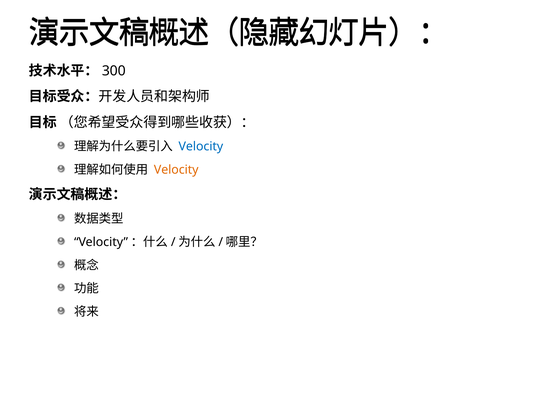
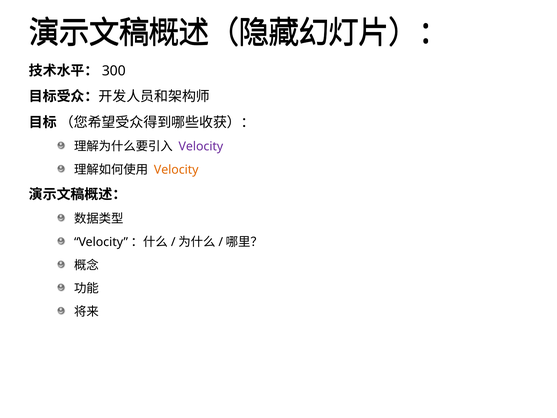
Velocity at (201, 146) colour: blue -> purple
